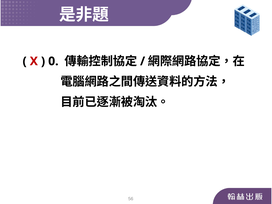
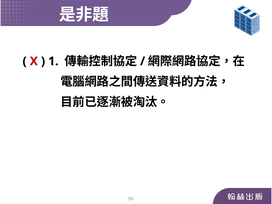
0: 0 -> 1
